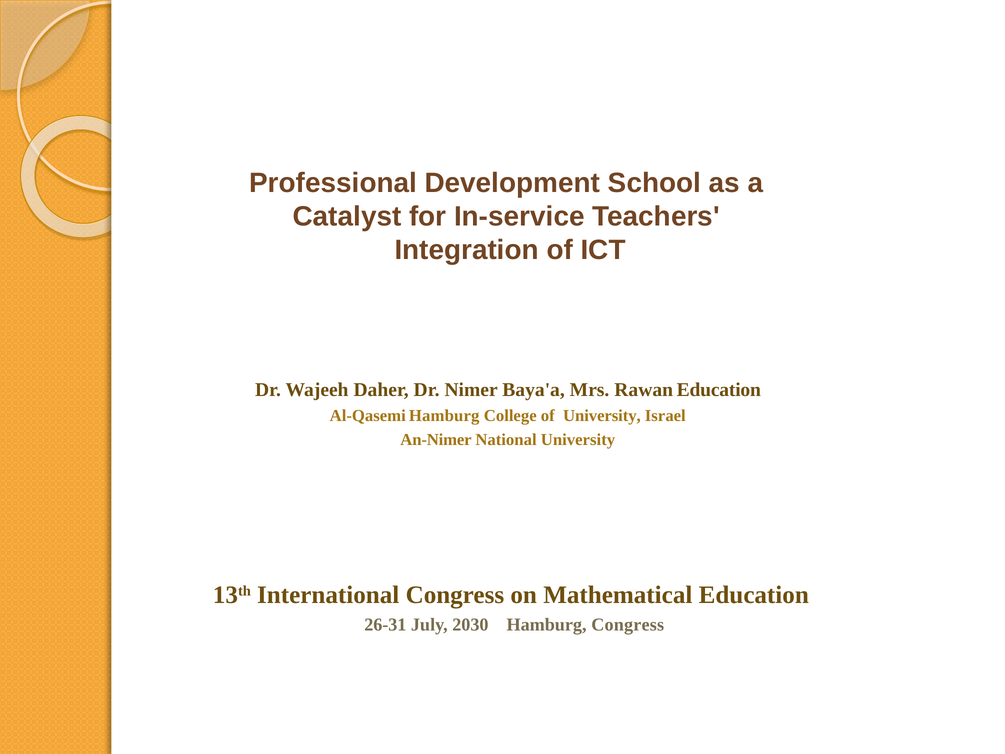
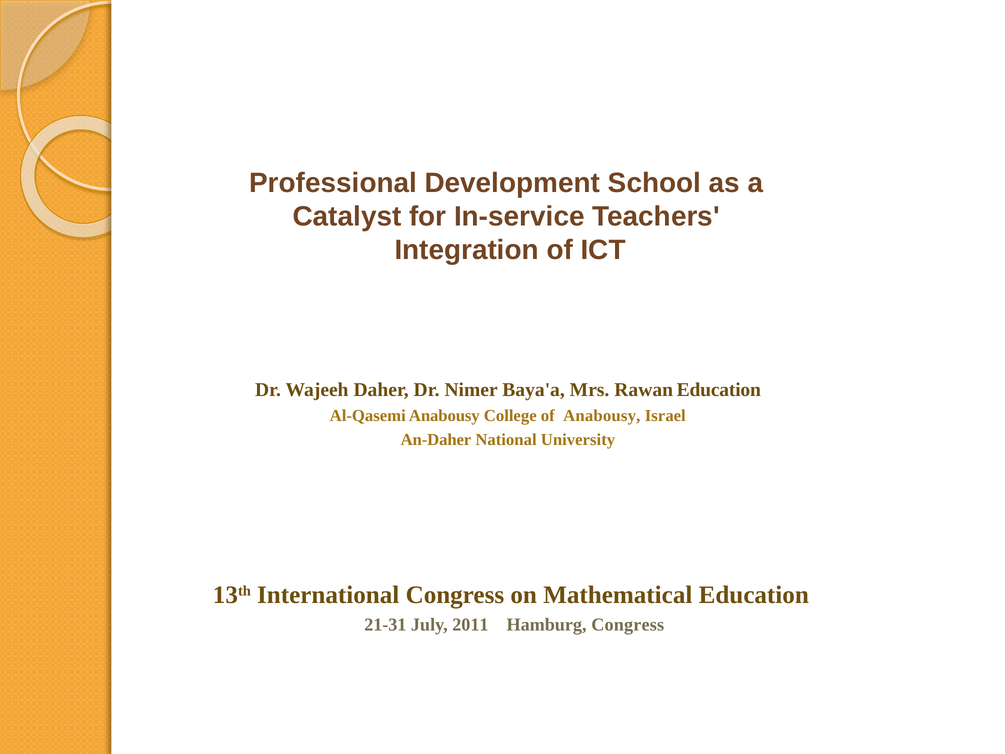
Al-Qasemi Hamburg: Hamburg -> Anabousy
of University: University -> Anabousy
An-Nimer: An-Nimer -> An-Daher
26-31: 26-31 -> 21-31
2030: 2030 -> 2011
